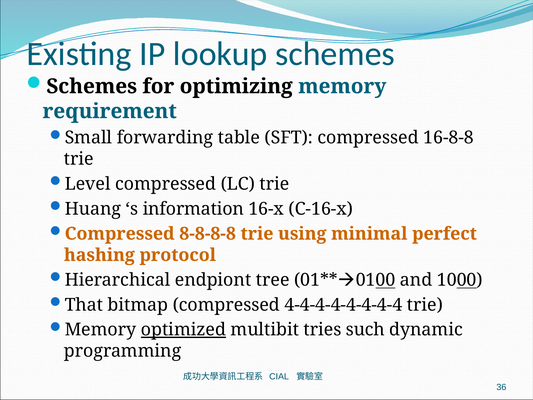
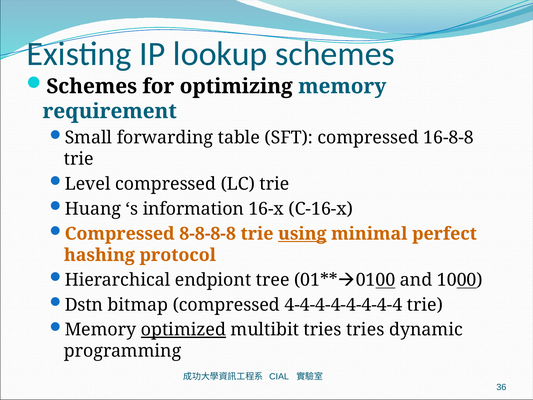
using underline: none -> present
That: That -> Dstn
tries such: such -> tries
